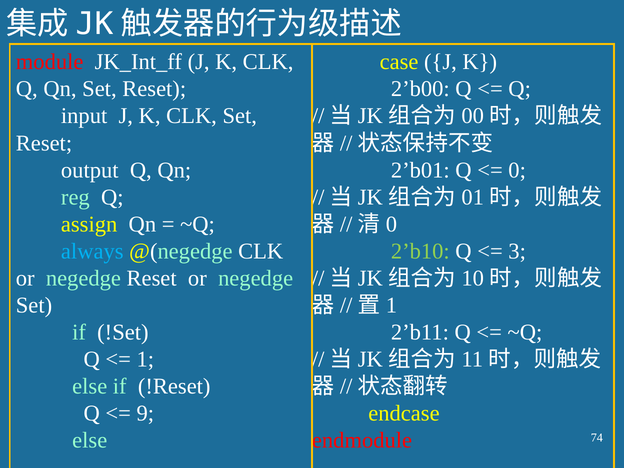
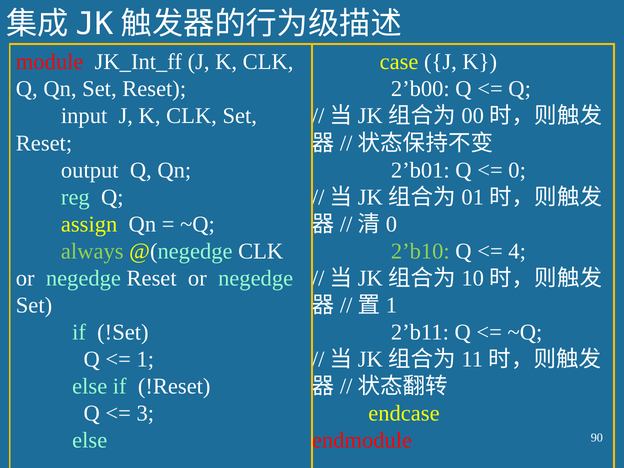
always colour: light blue -> light green
3: 3 -> 4
9: 9 -> 3
74: 74 -> 90
